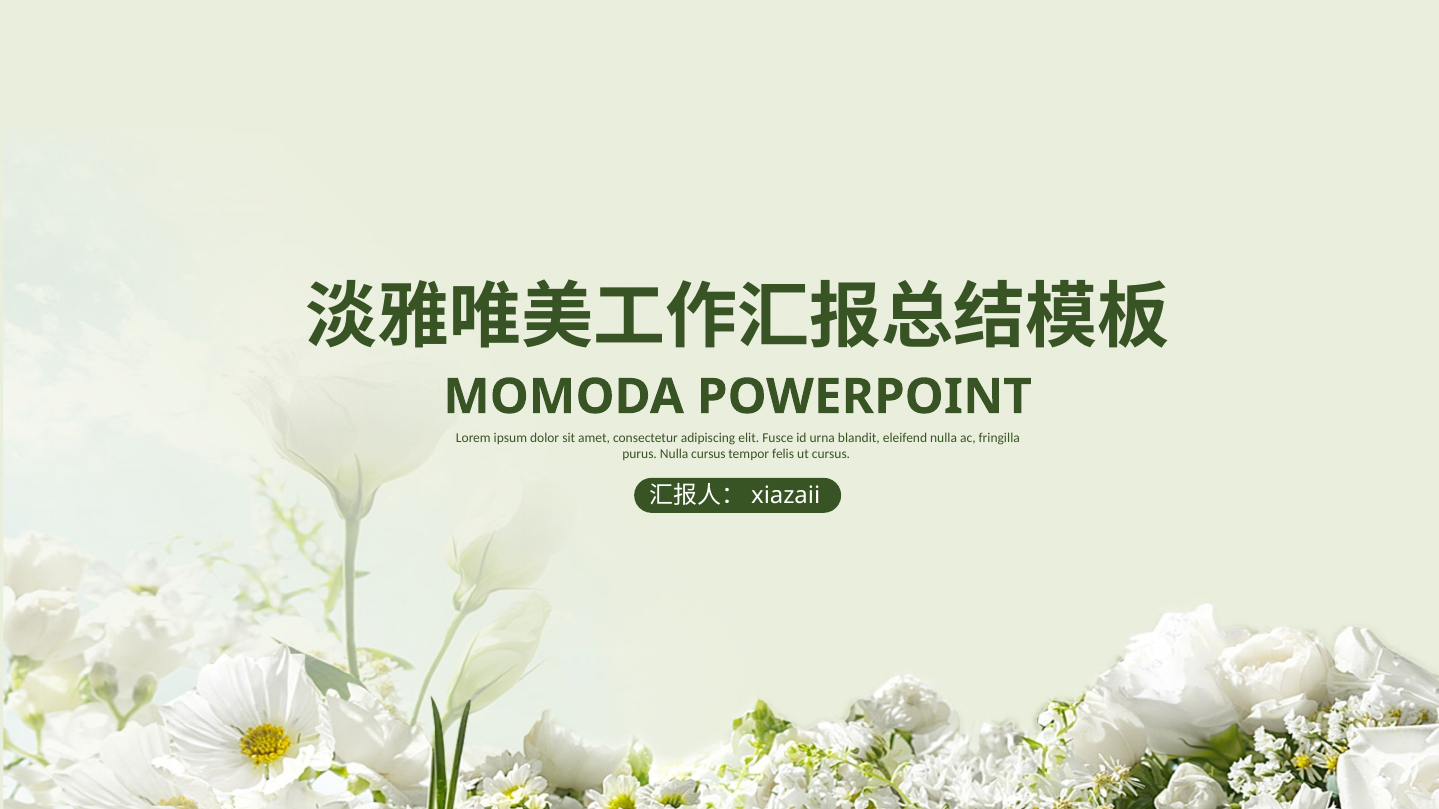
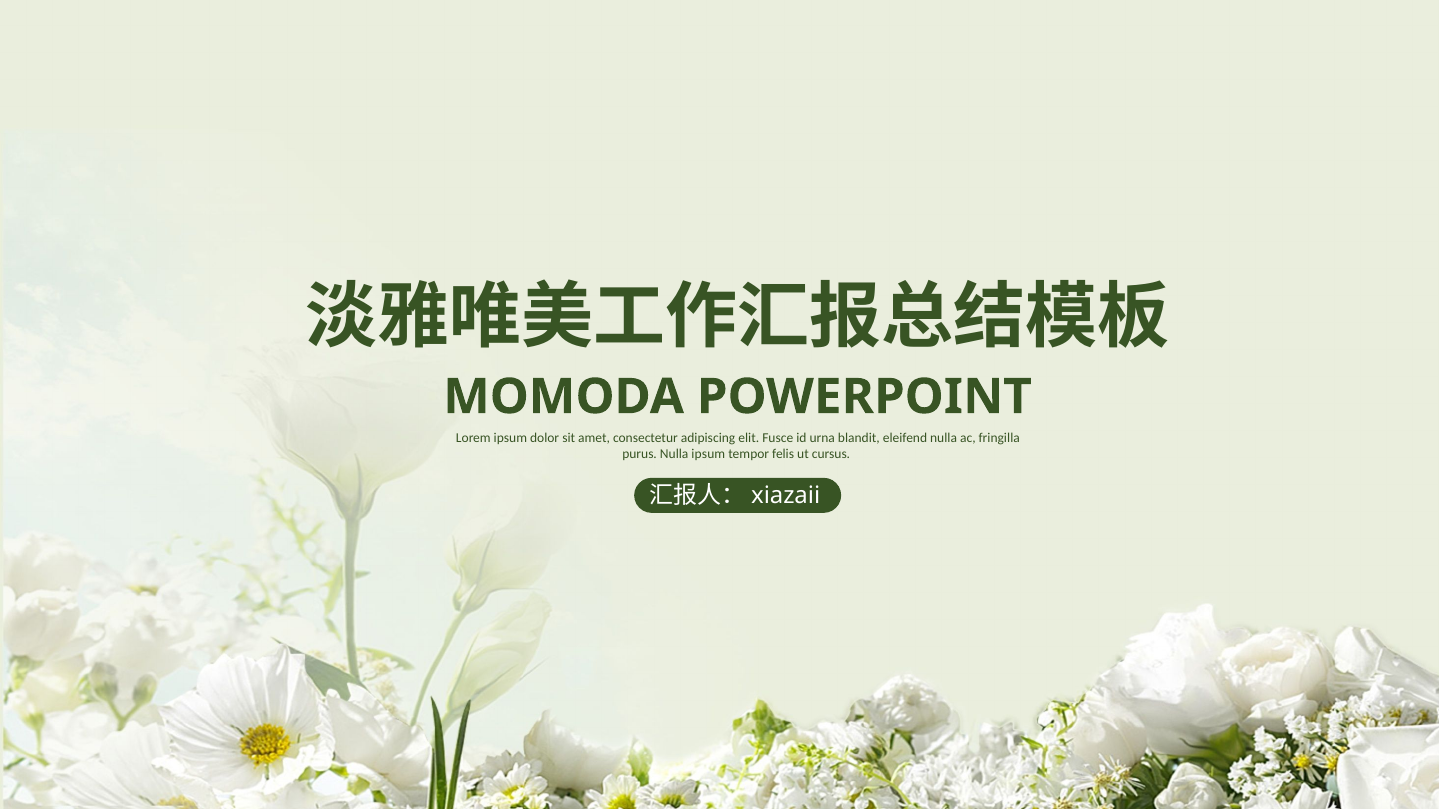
Nulla cursus: cursus -> ipsum
